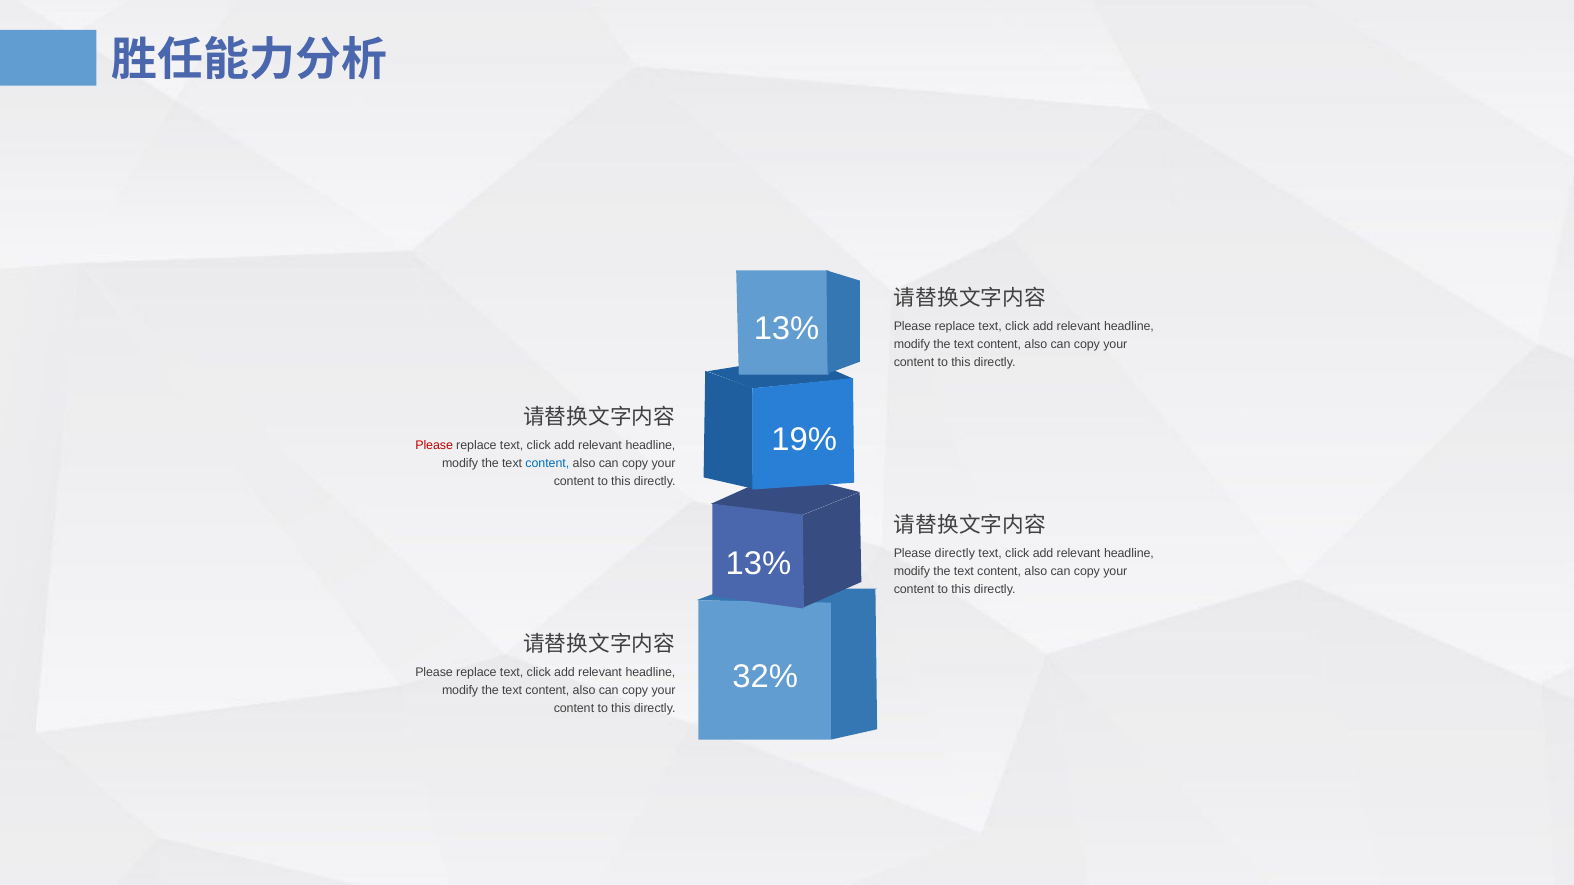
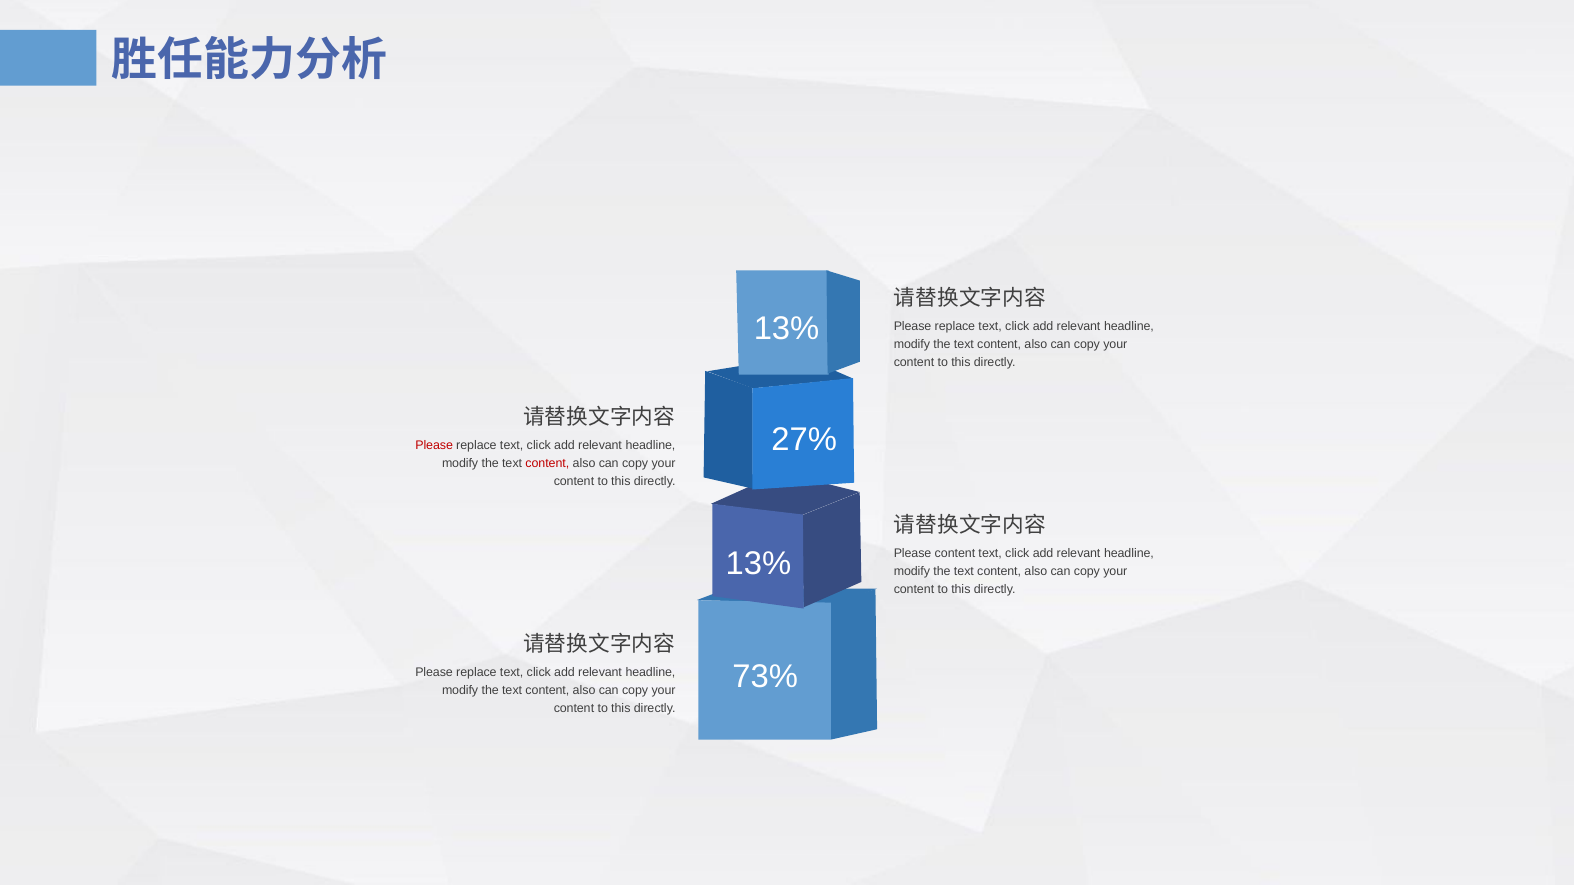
19%: 19% -> 27%
content at (547, 463) colour: blue -> red
Please directly: directly -> content
32%: 32% -> 73%
